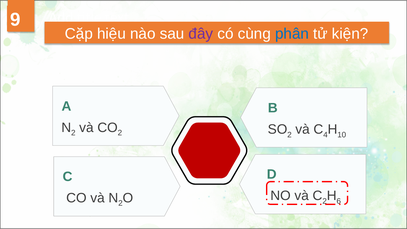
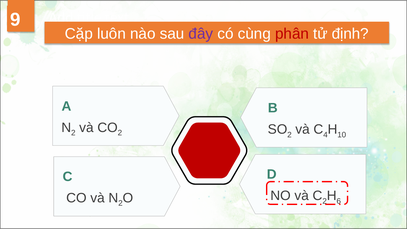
hiệu: hiệu -> luôn
phân colour: blue -> red
kiện: kiện -> định
